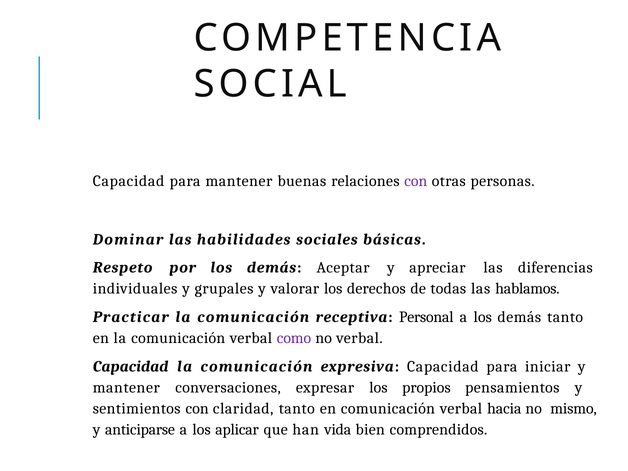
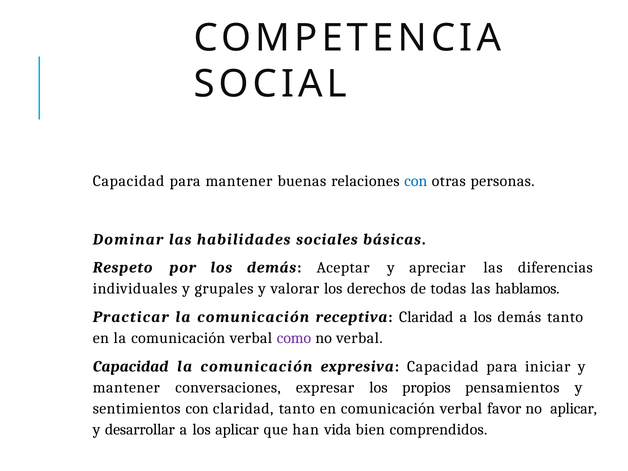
con at (416, 181) colour: purple -> blue
receptiva Personal: Personal -> Claridad
hacia: hacia -> favor
no mismo: mismo -> aplicar
anticiparse: anticiparse -> desarrollar
